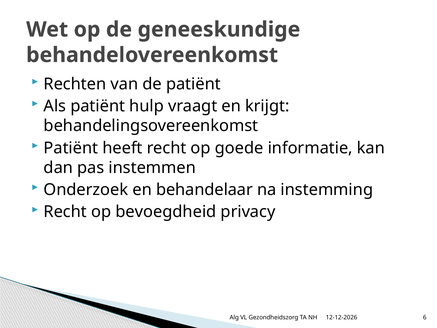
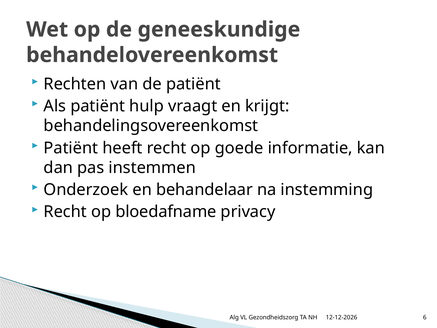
bevoegdheid: bevoegdheid -> bloedafname
